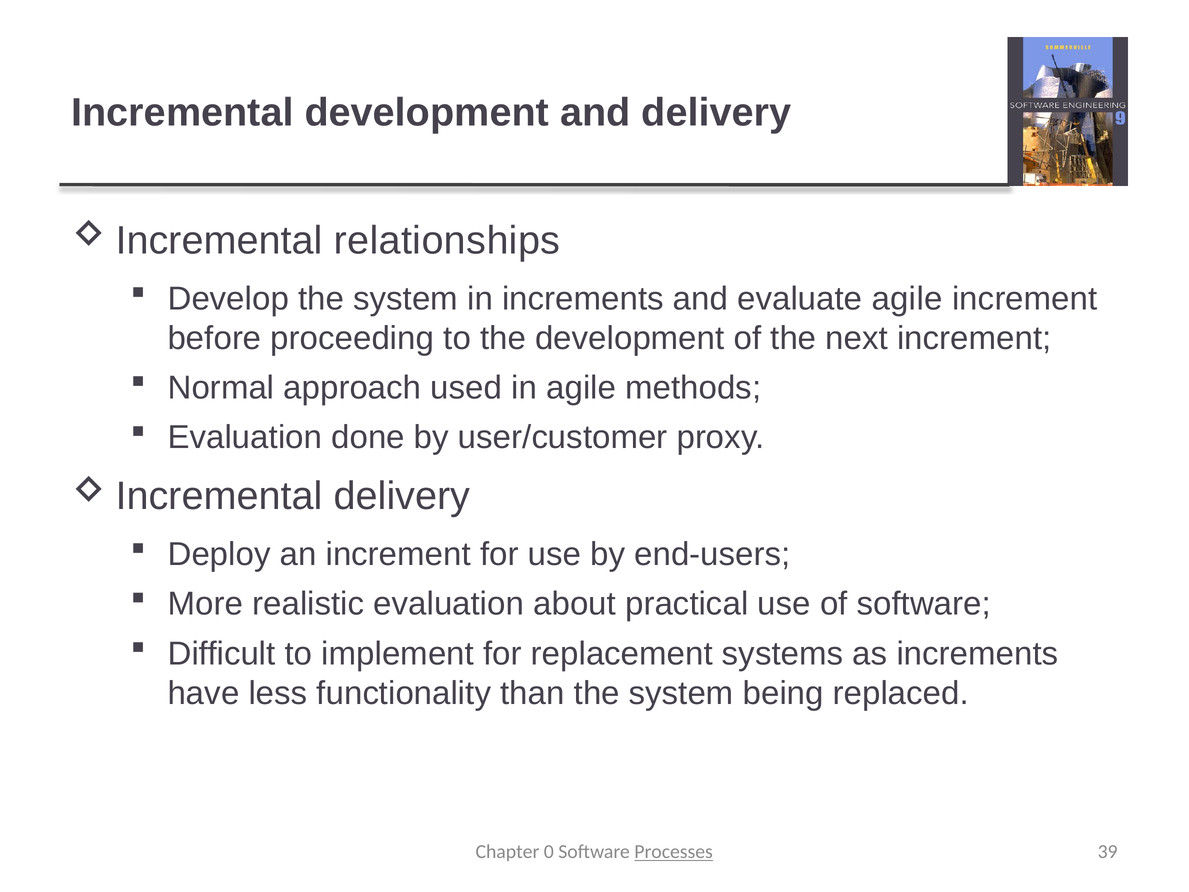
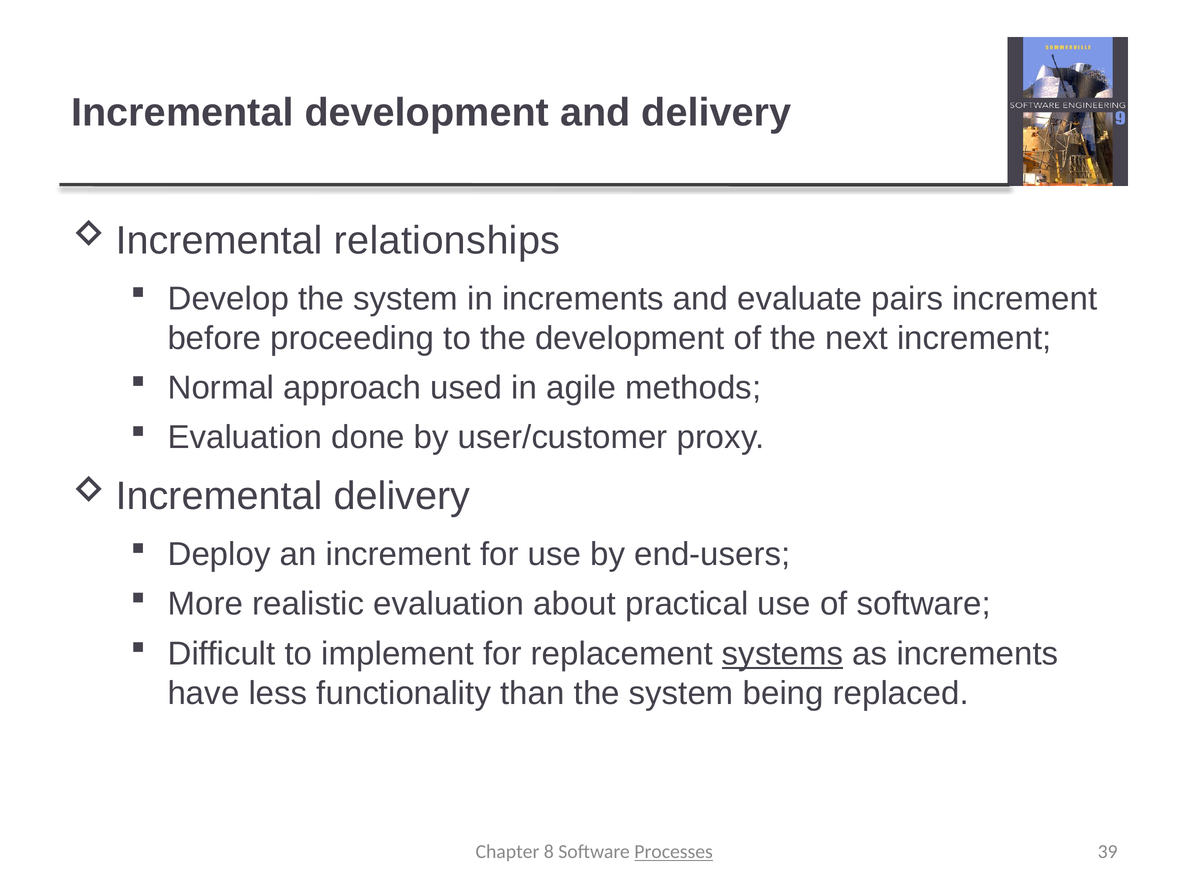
evaluate agile: agile -> pairs
systems underline: none -> present
0: 0 -> 8
